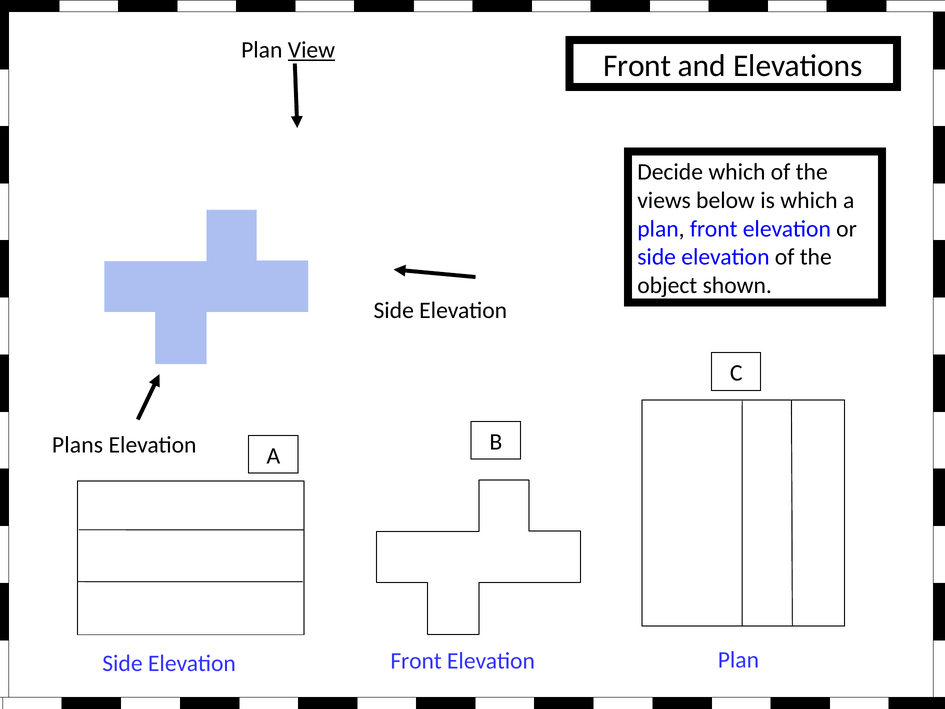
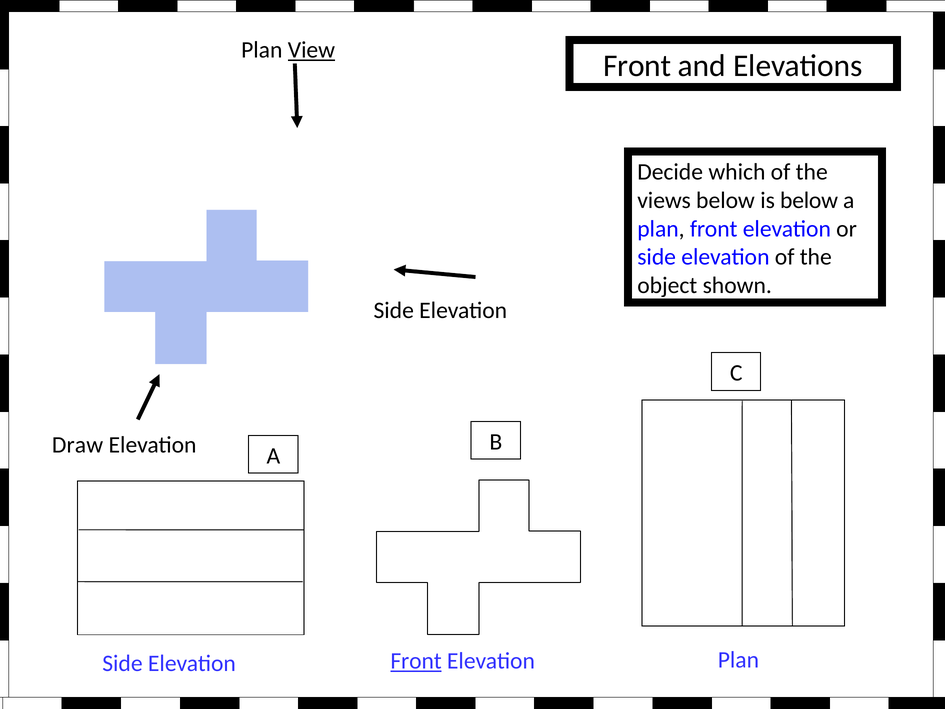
is which: which -> below
Plans: Plans -> Draw
Front at (416, 661) underline: none -> present
